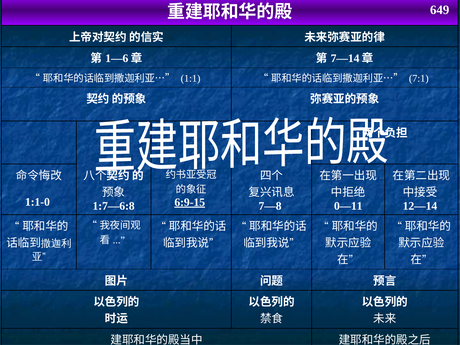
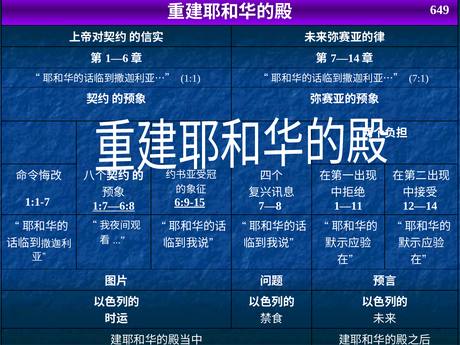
1:1-0: 1:1-0 -> 1:1-7
1:7—6:8 underline: none -> present
0—11: 0—11 -> 1—11
